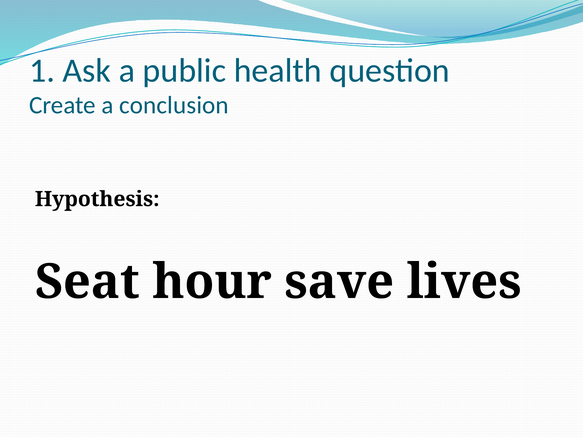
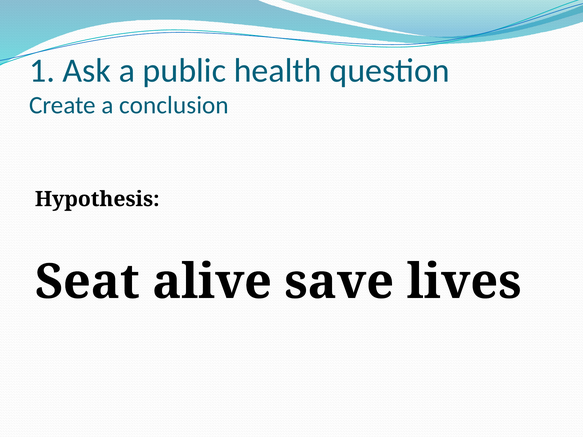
hour: hour -> alive
